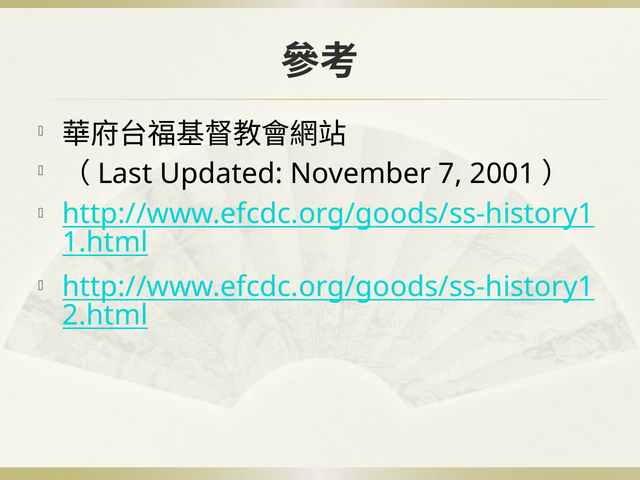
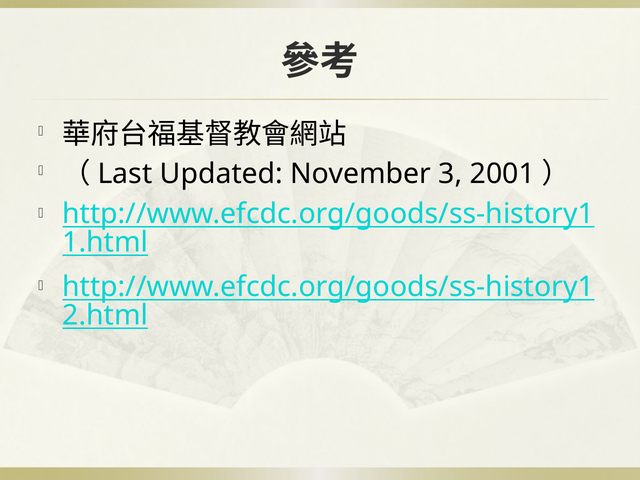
7: 7 -> 3
